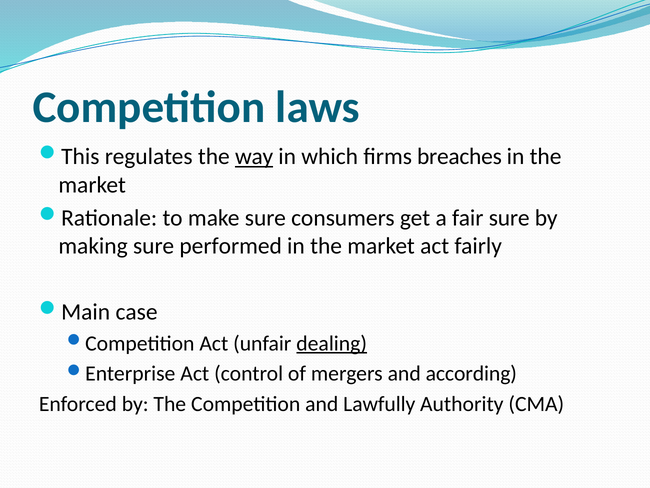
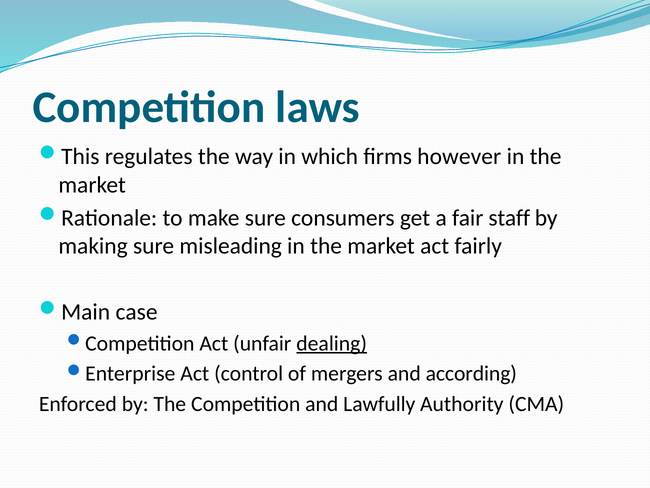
way underline: present -> none
breaches: breaches -> however
fair sure: sure -> staff
performed: performed -> misleading
